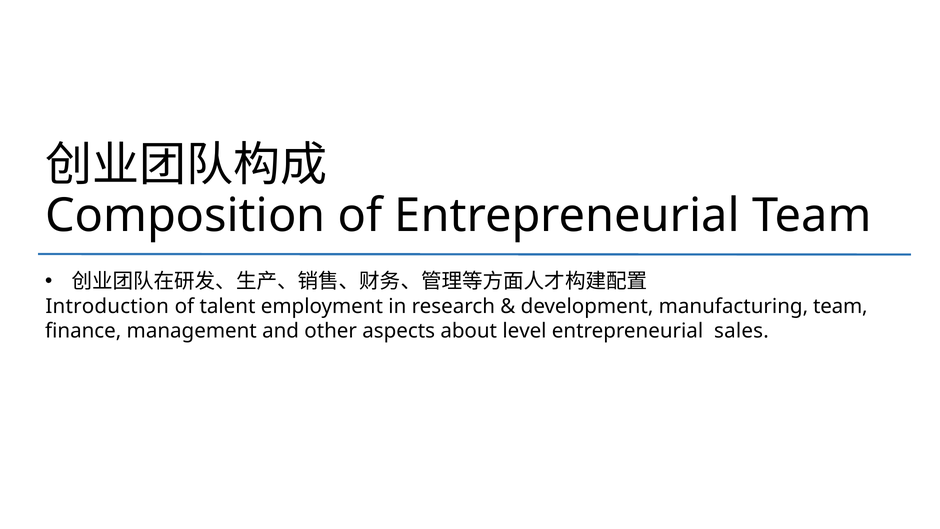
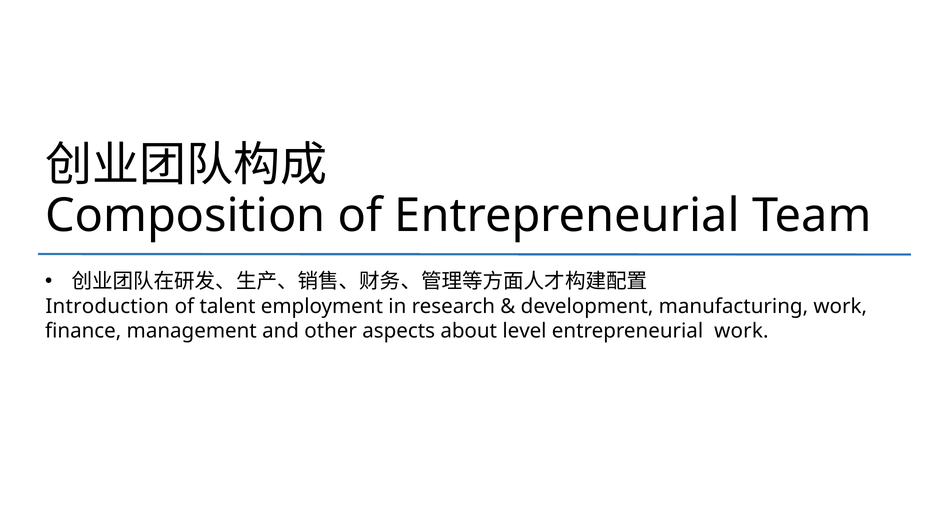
manufacturing team: team -> work
entrepreneurial sales: sales -> work
